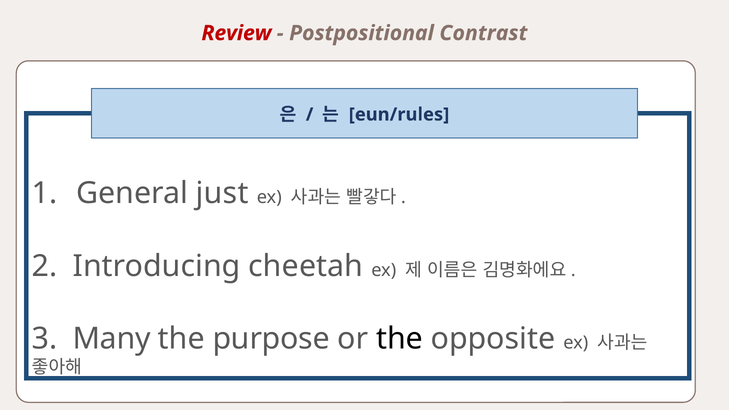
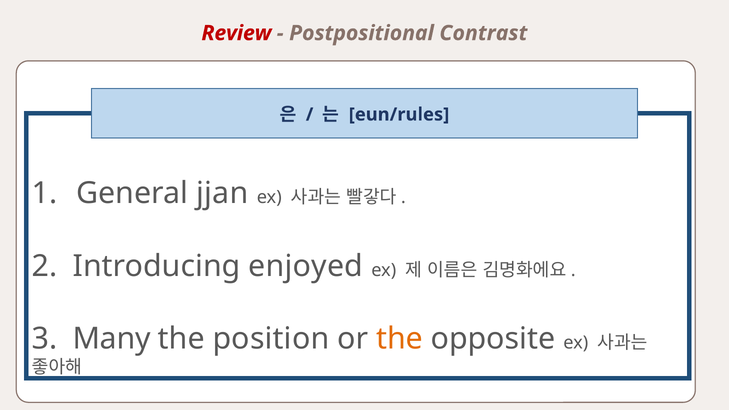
just: just -> jjan
cheetah: cheetah -> enjoyed
purpose: purpose -> position
the at (400, 339) colour: black -> orange
